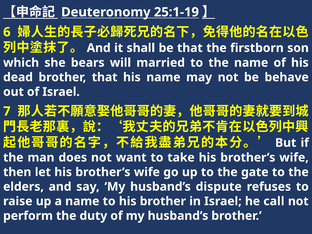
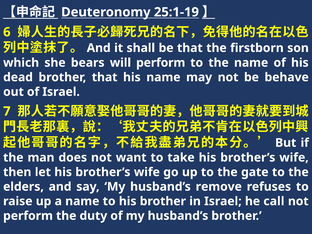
will married: married -> perform
dispute: dispute -> remove
